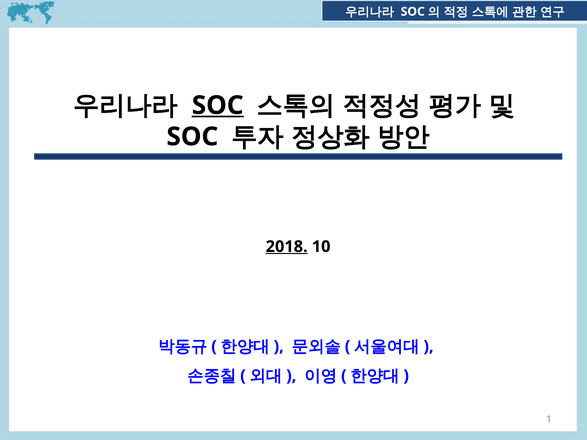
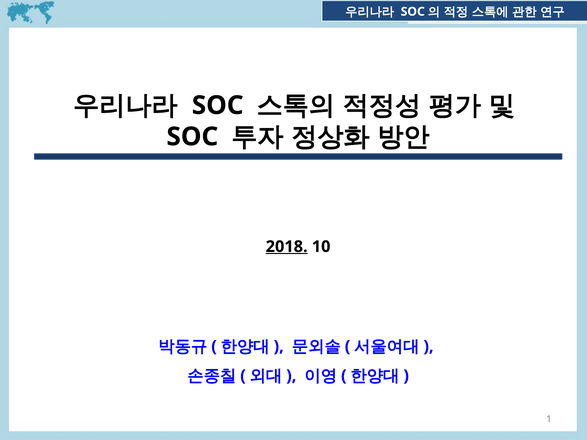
SOC at (218, 105) underline: present -> none
